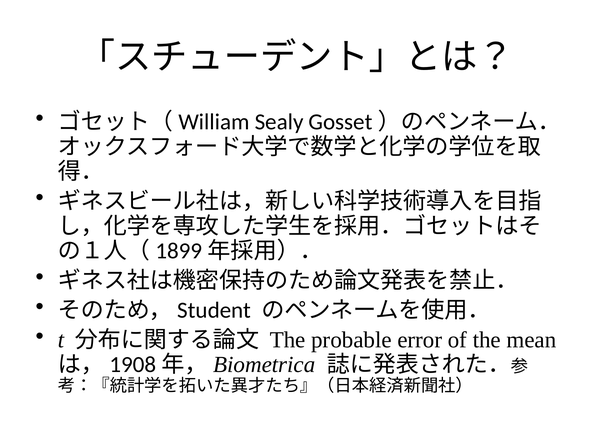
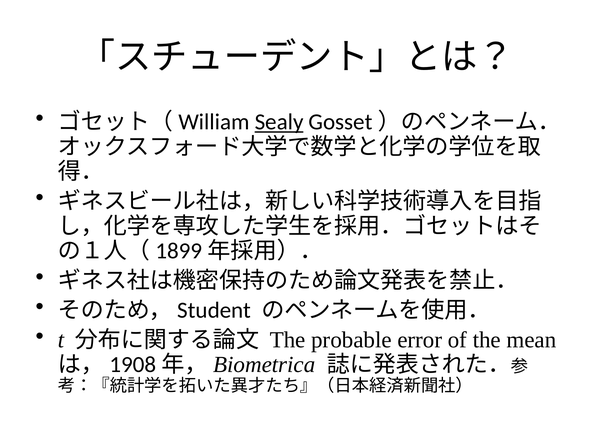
Sealy underline: none -> present
